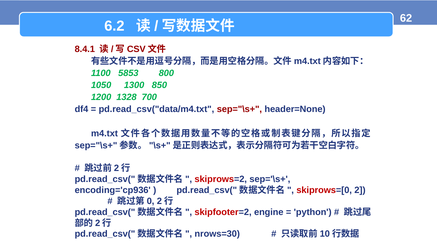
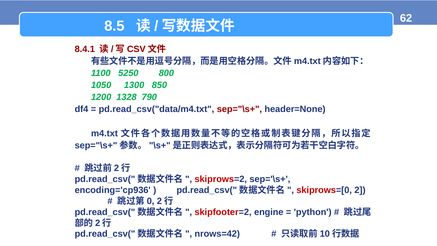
6.2: 6.2 -> 8.5
5853: 5853 -> 5250
700: 700 -> 790
nrows=30: nrows=30 -> nrows=42
